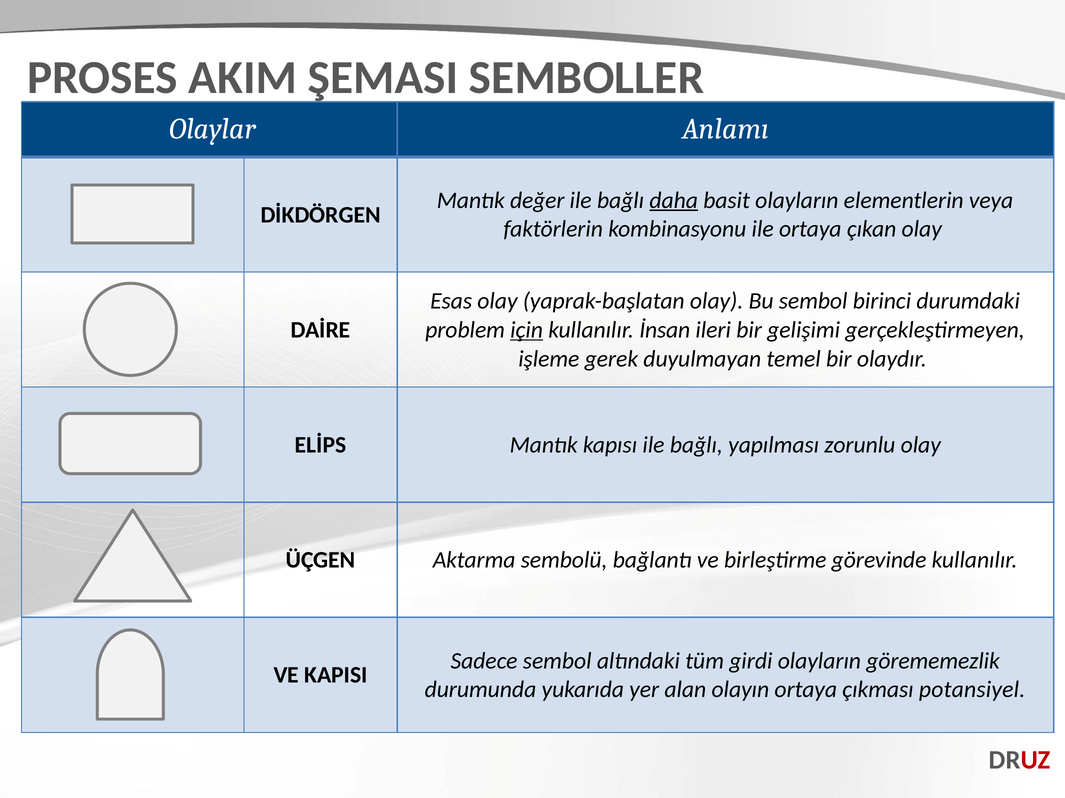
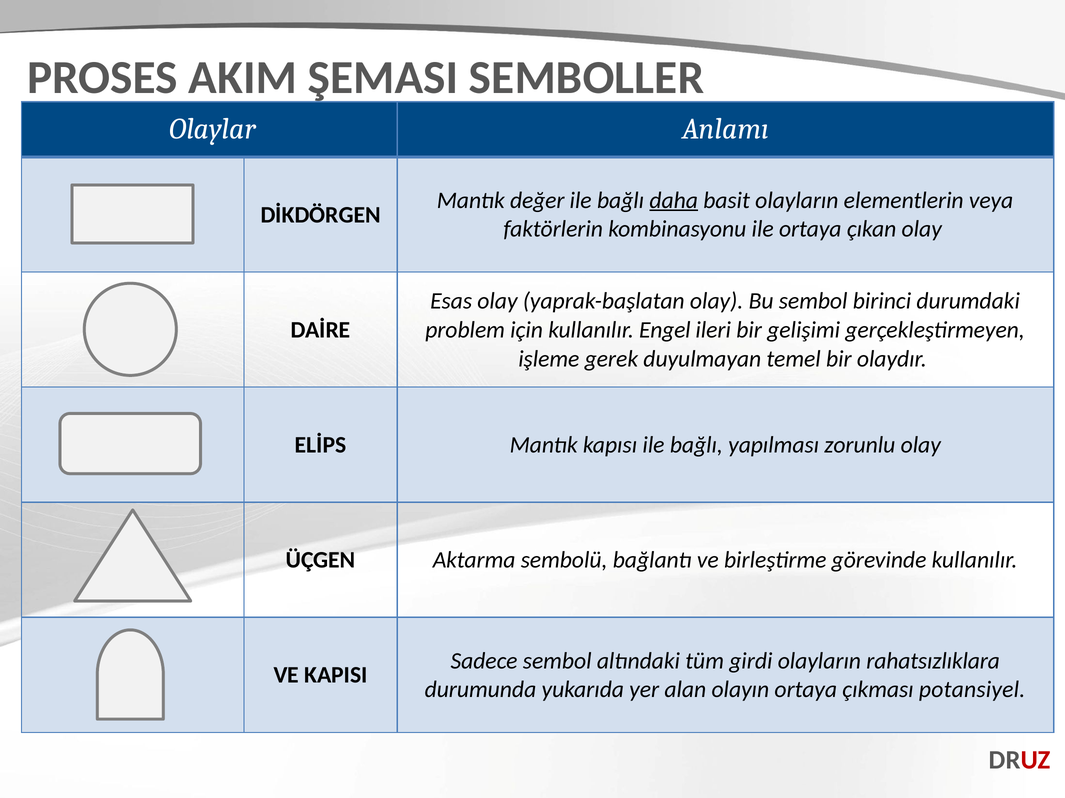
için underline: present -> none
İnsan: İnsan -> Engel
görememezlik: görememezlik -> rahatsızlıklara
